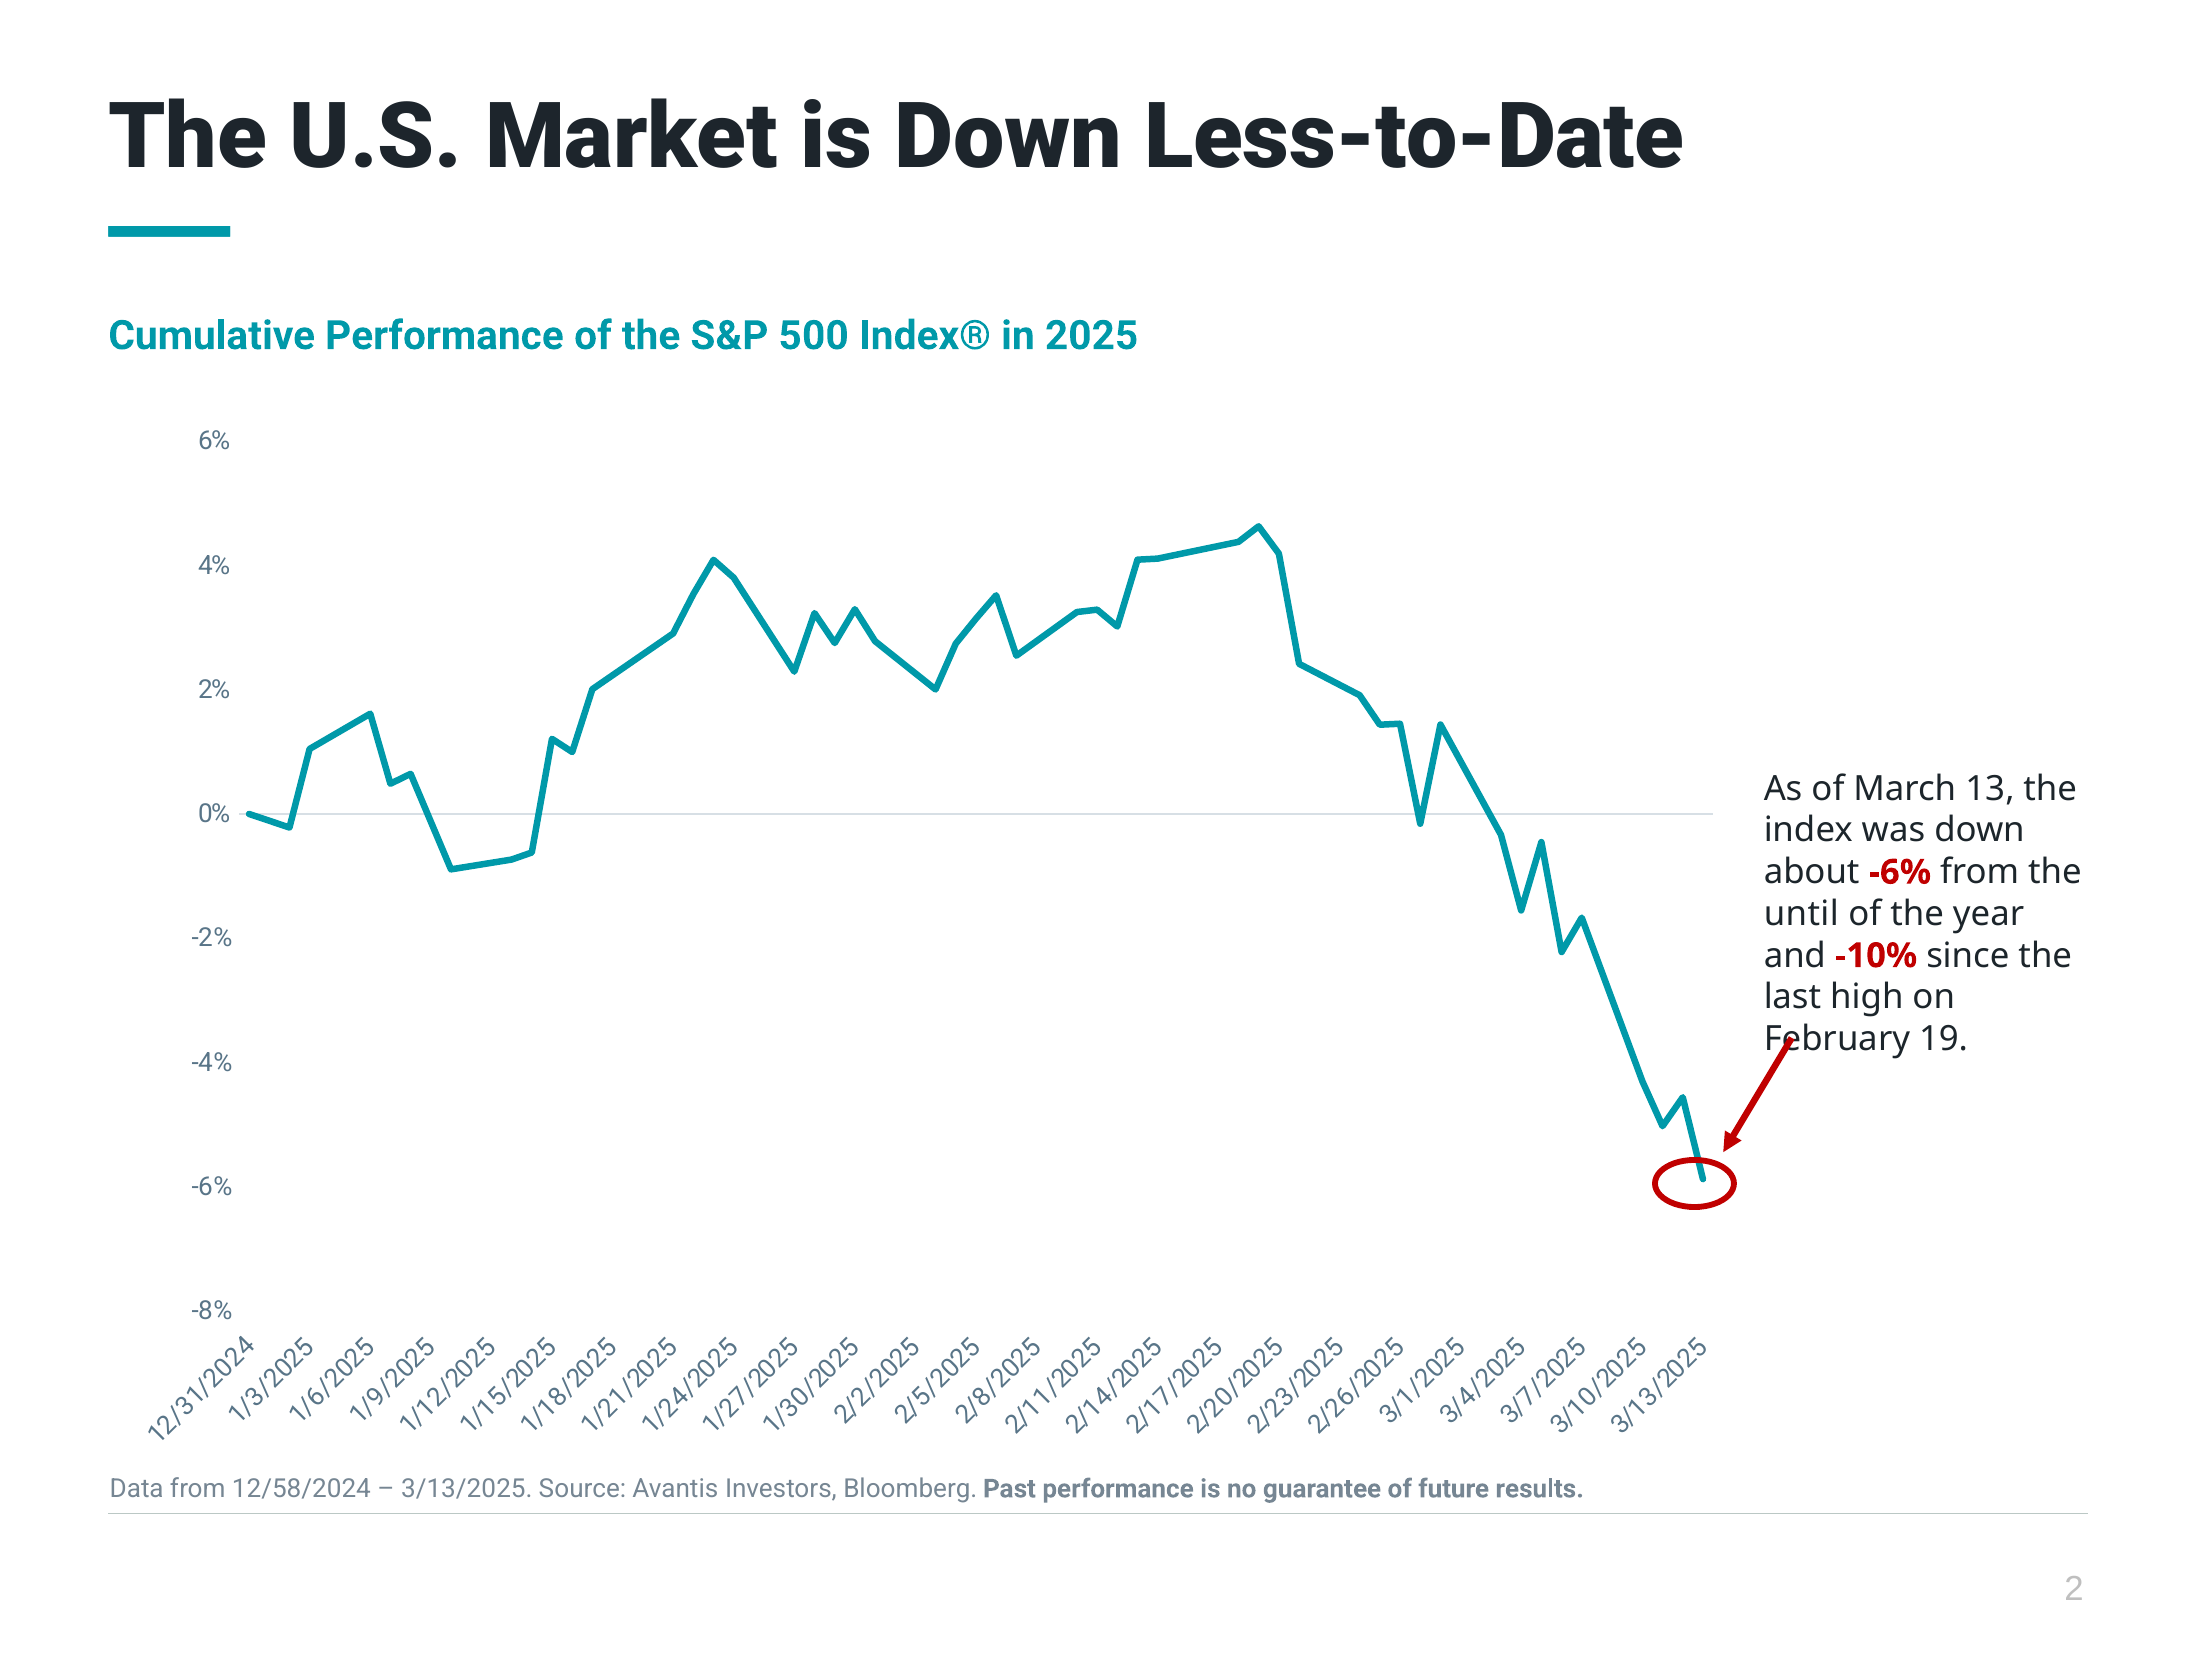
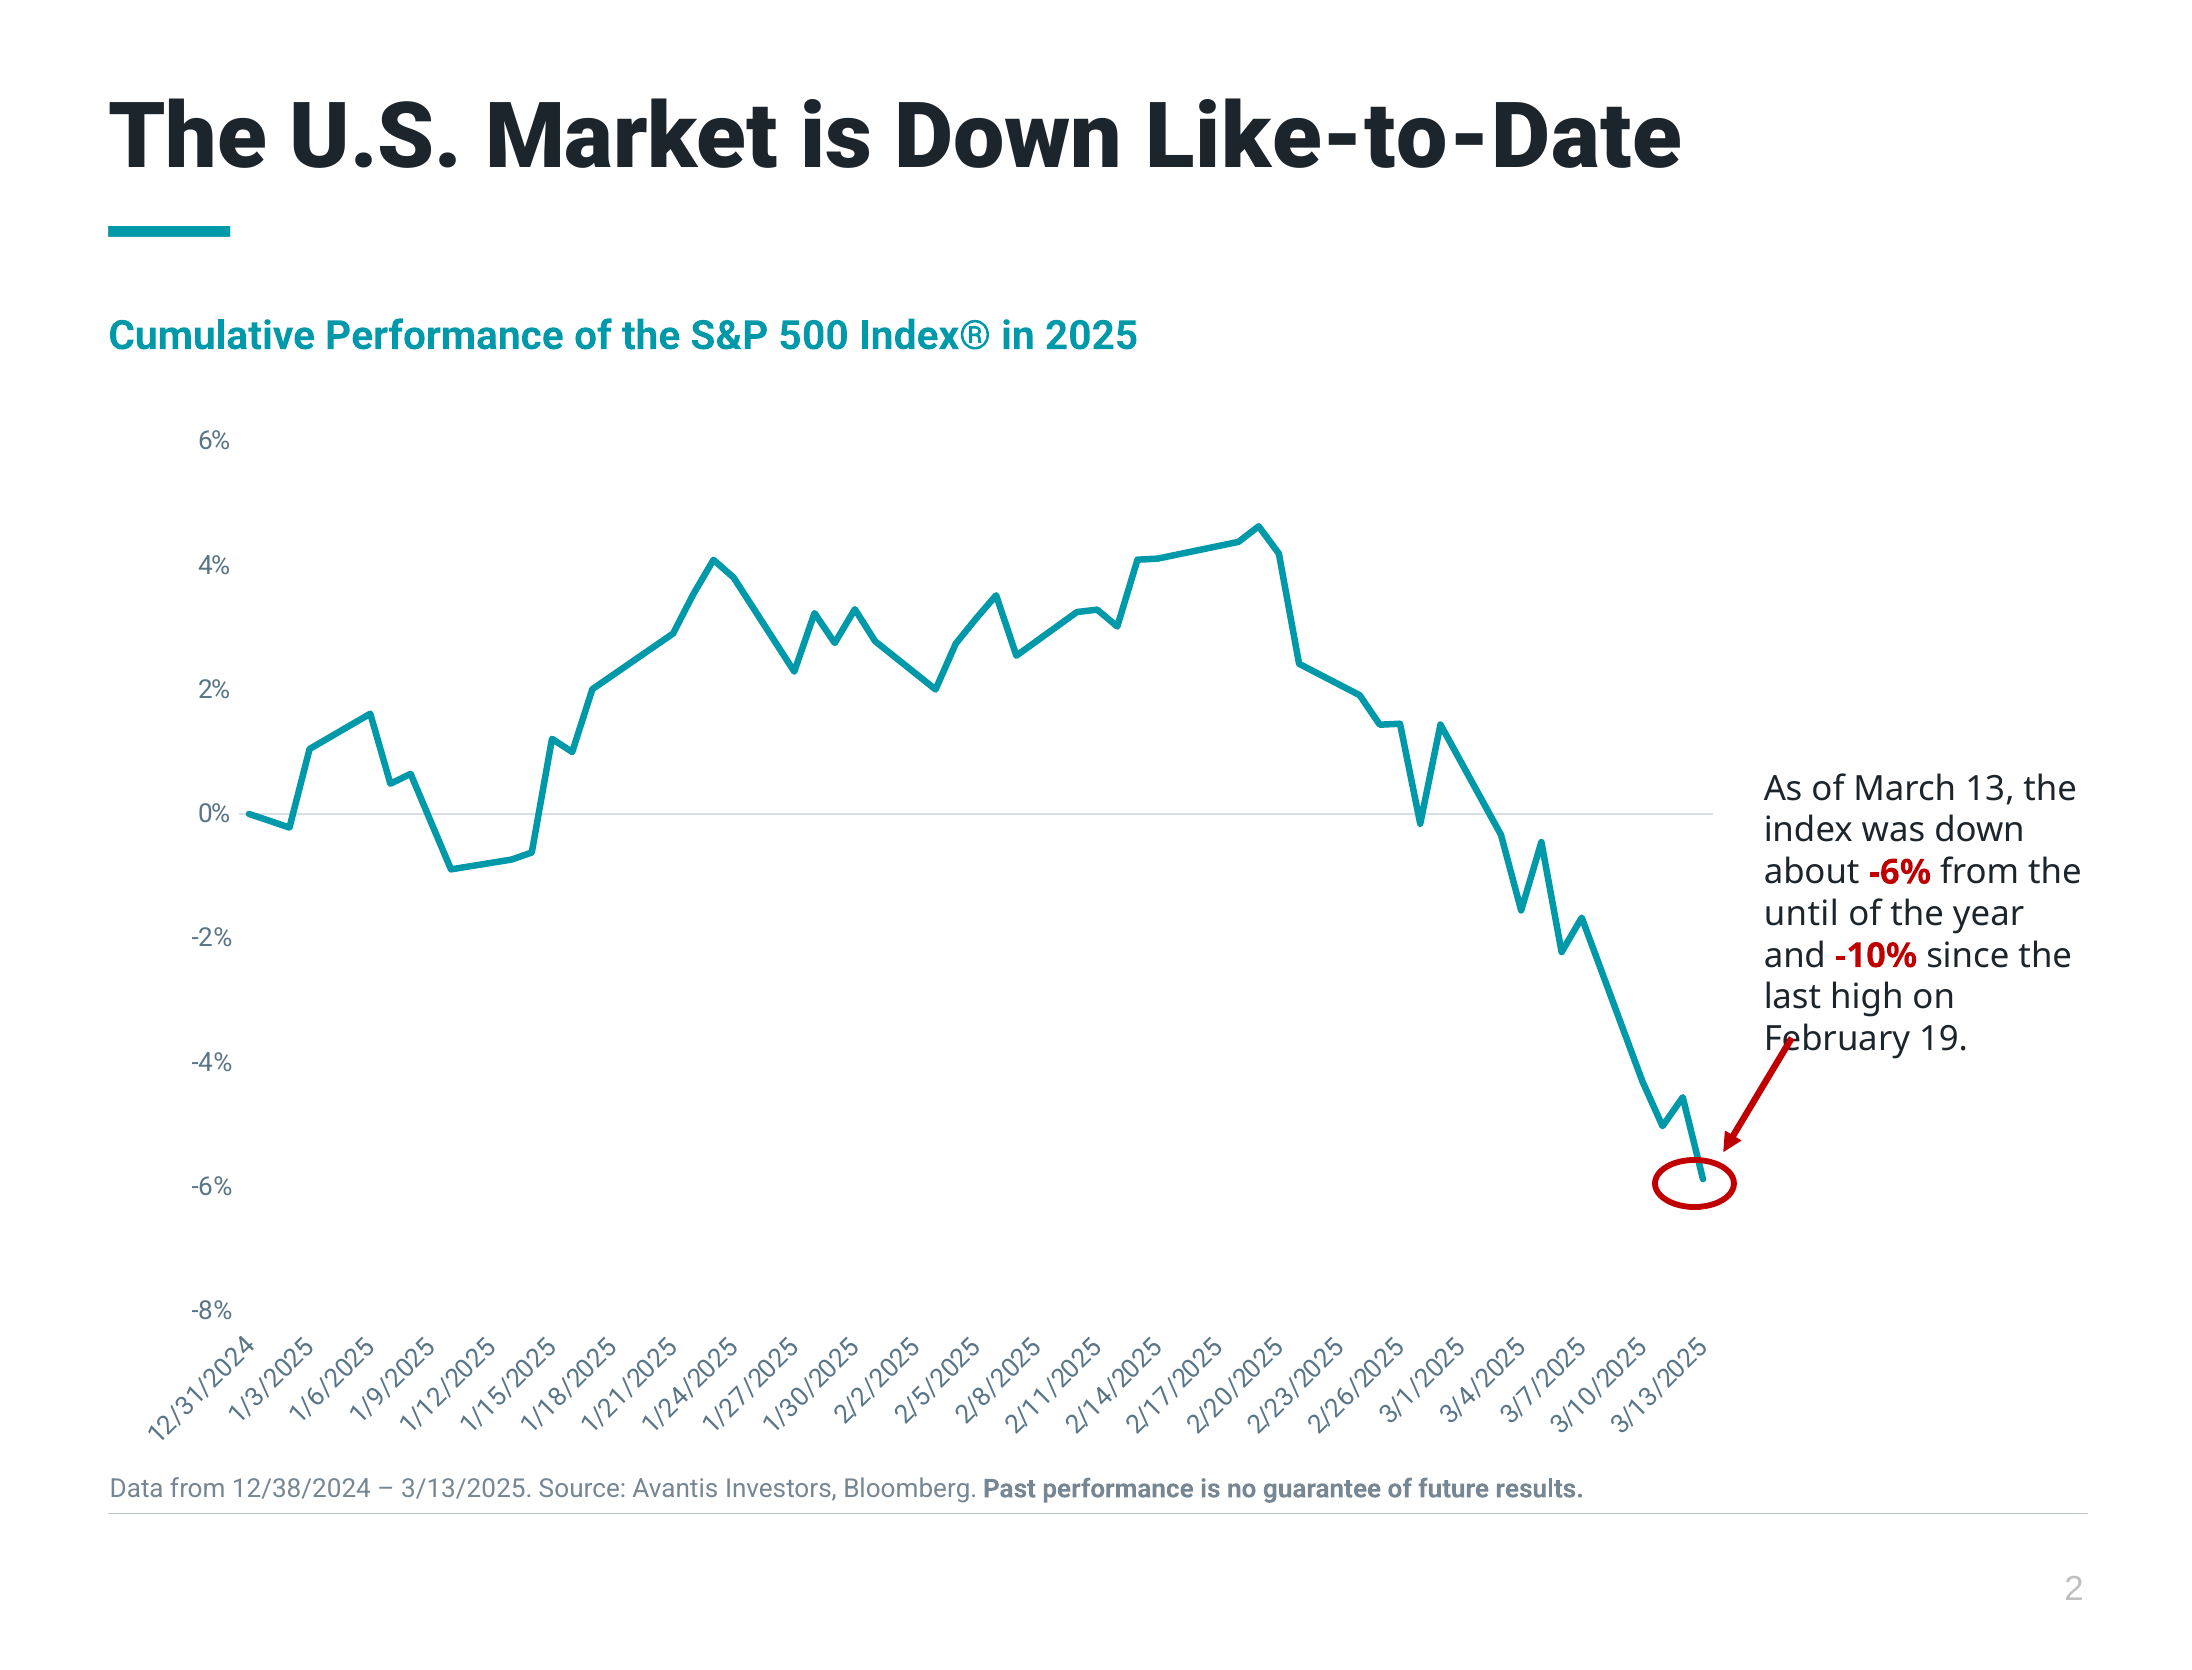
Less-to-Date: Less-to-Date -> Like-to-Date
12/58/2024: 12/58/2024 -> 12/38/2024
